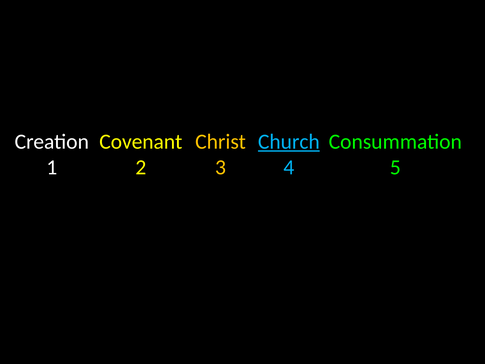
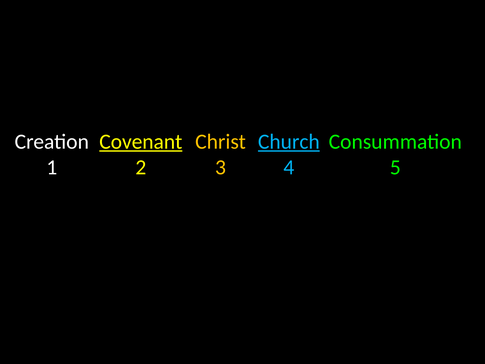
Covenant underline: none -> present
